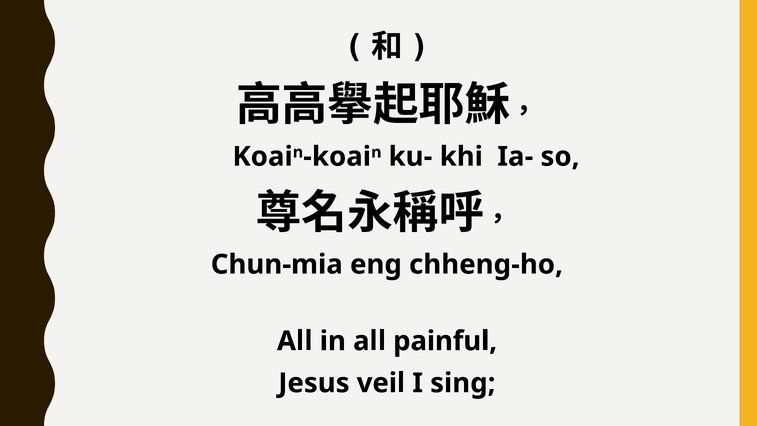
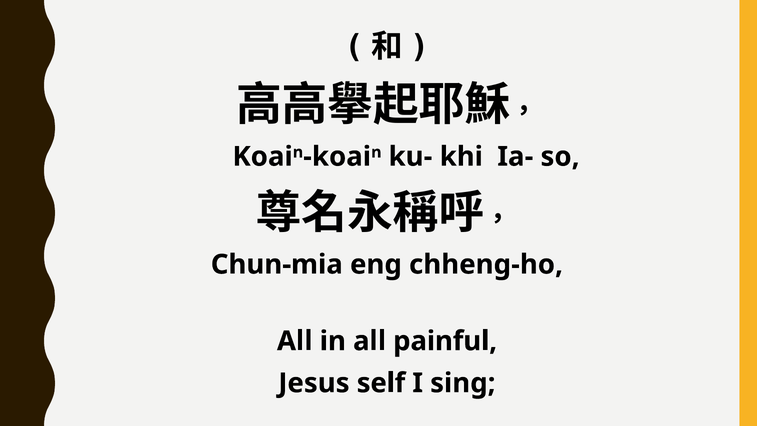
veil: veil -> self
